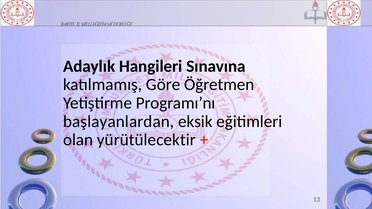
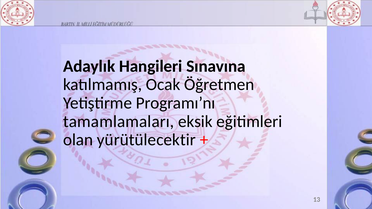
Göre: Göre -> Ocak
başlayanlardan: başlayanlardan -> tamamlamaları
